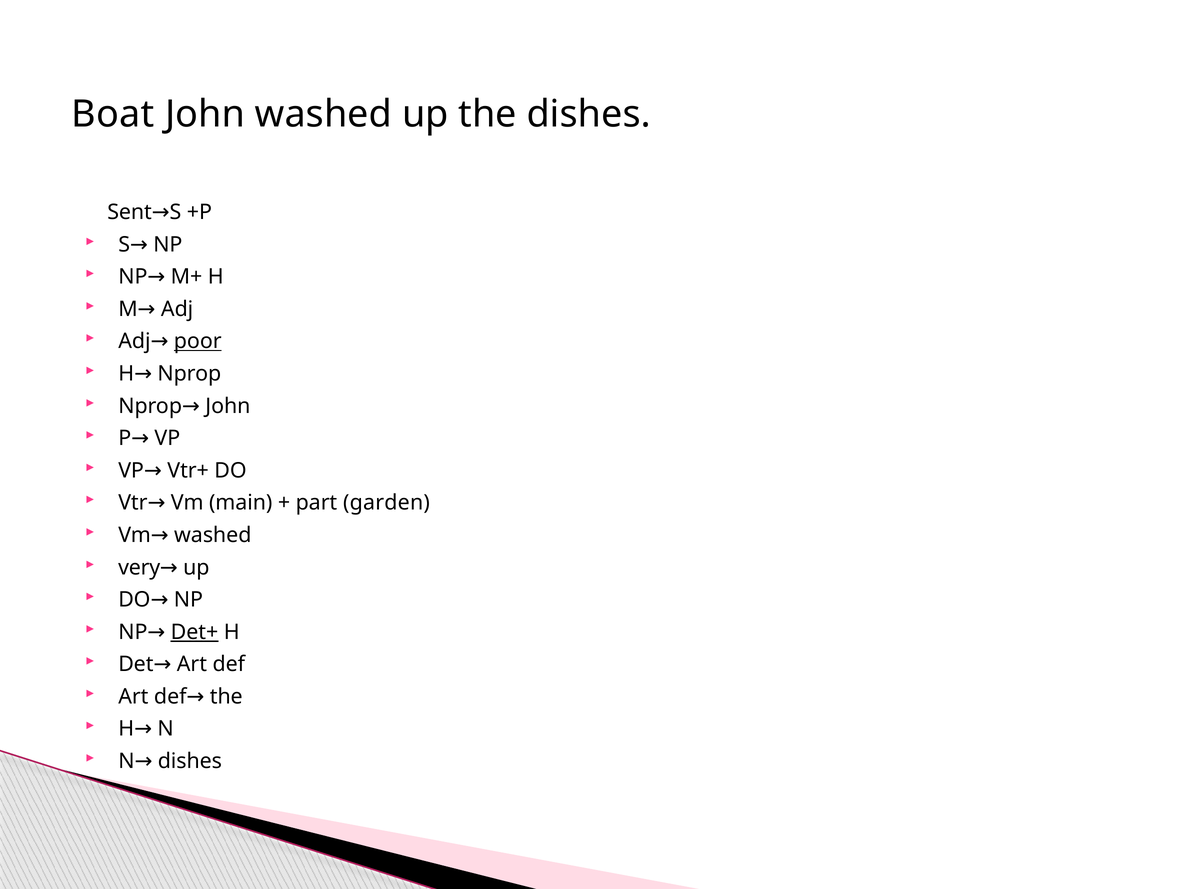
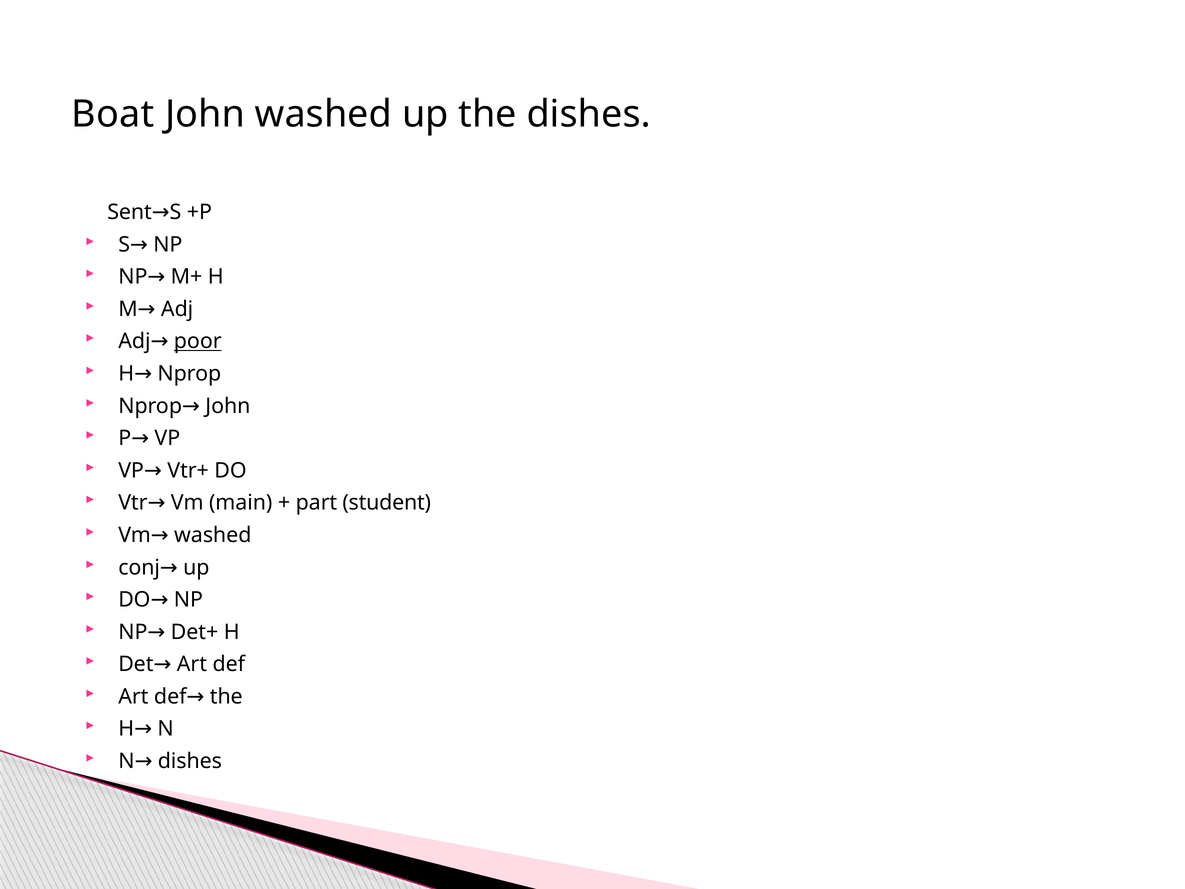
garden: garden -> student
very: very -> conj
Det+ underline: present -> none
